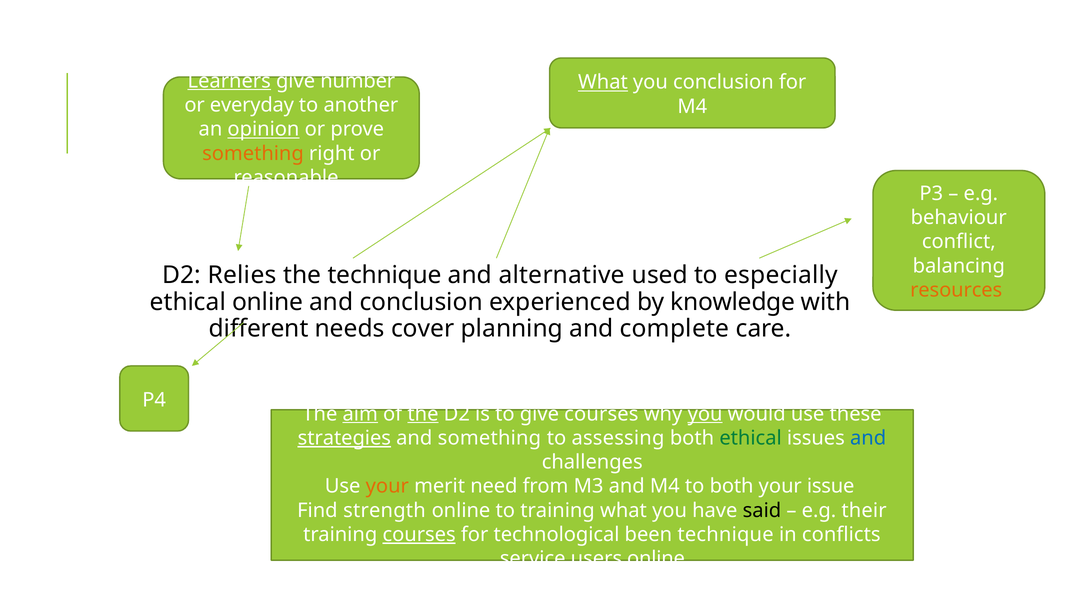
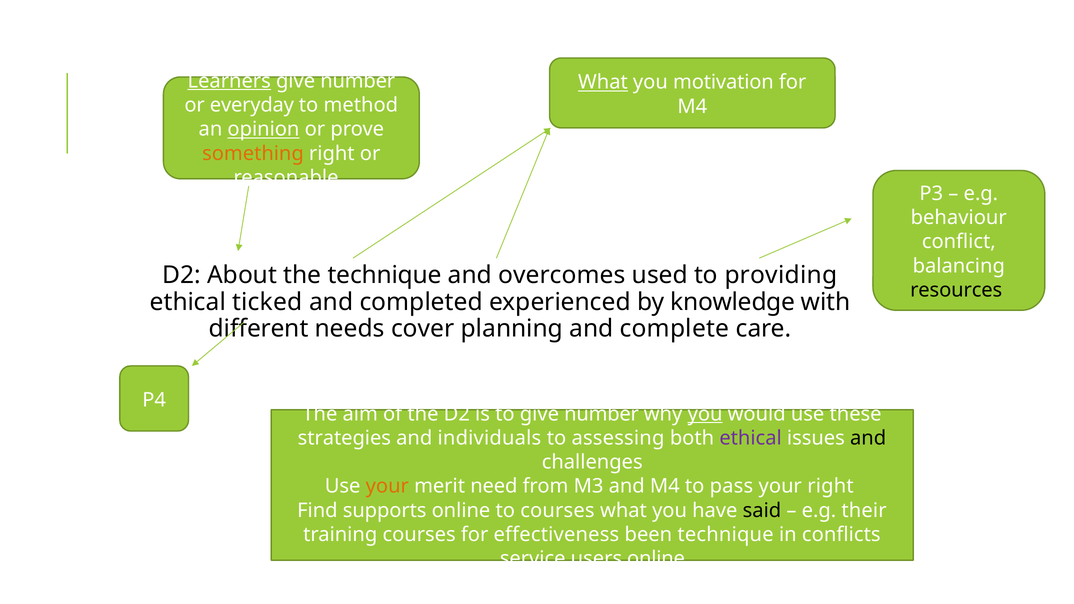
you conclusion: conclusion -> motivation
another: another -> method
Relies: Relies -> About
alternative: alternative -> overcomes
especially: especially -> providing
resources colour: orange -> black
ethical online: online -> ticked
and conclusion: conclusion -> completed
aim underline: present -> none
the at (423, 414) underline: present -> none
to give courses: courses -> number
strategies underline: present -> none
and something: something -> individuals
ethical at (751, 438) colour: green -> purple
and at (868, 438) colour: blue -> black
to both: both -> pass
your issue: issue -> right
strength: strength -> supports
to training: training -> courses
courses at (419, 535) underline: present -> none
technological: technological -> effectiveness
